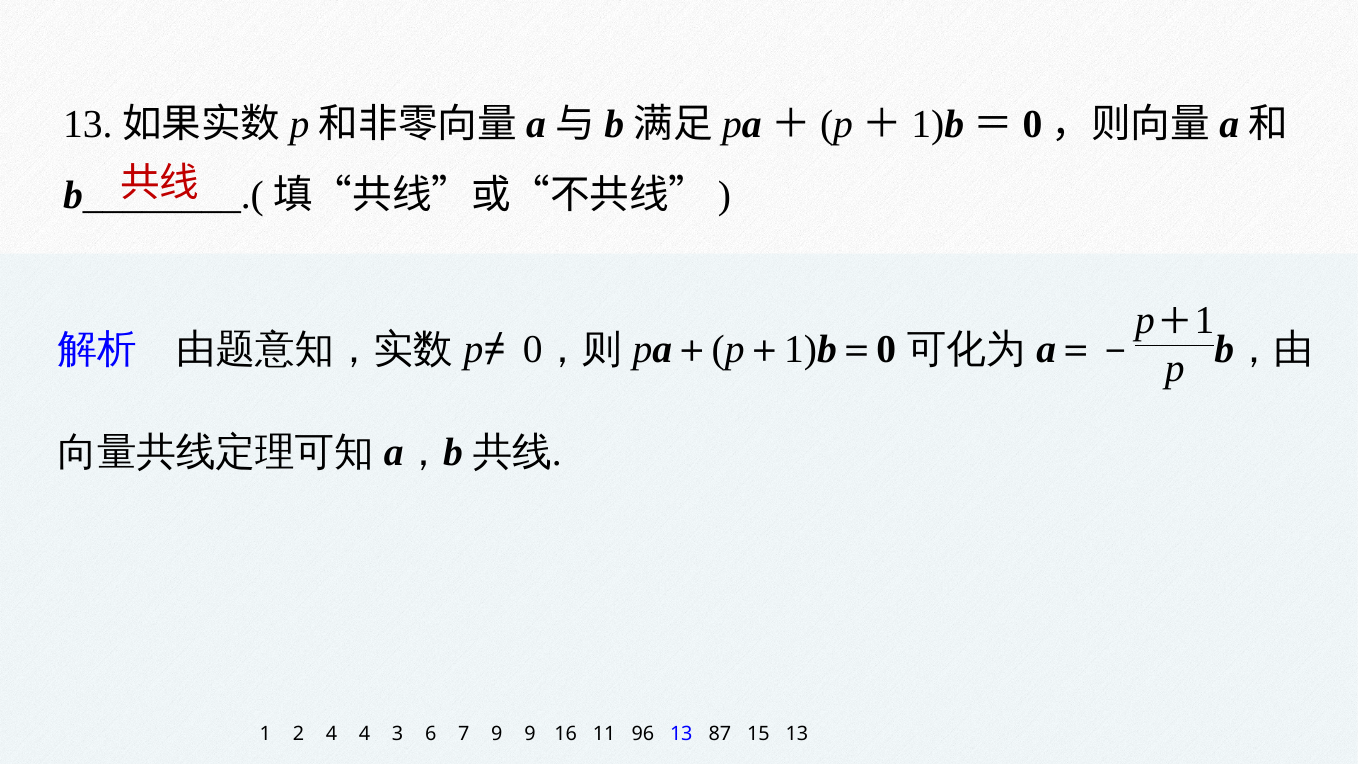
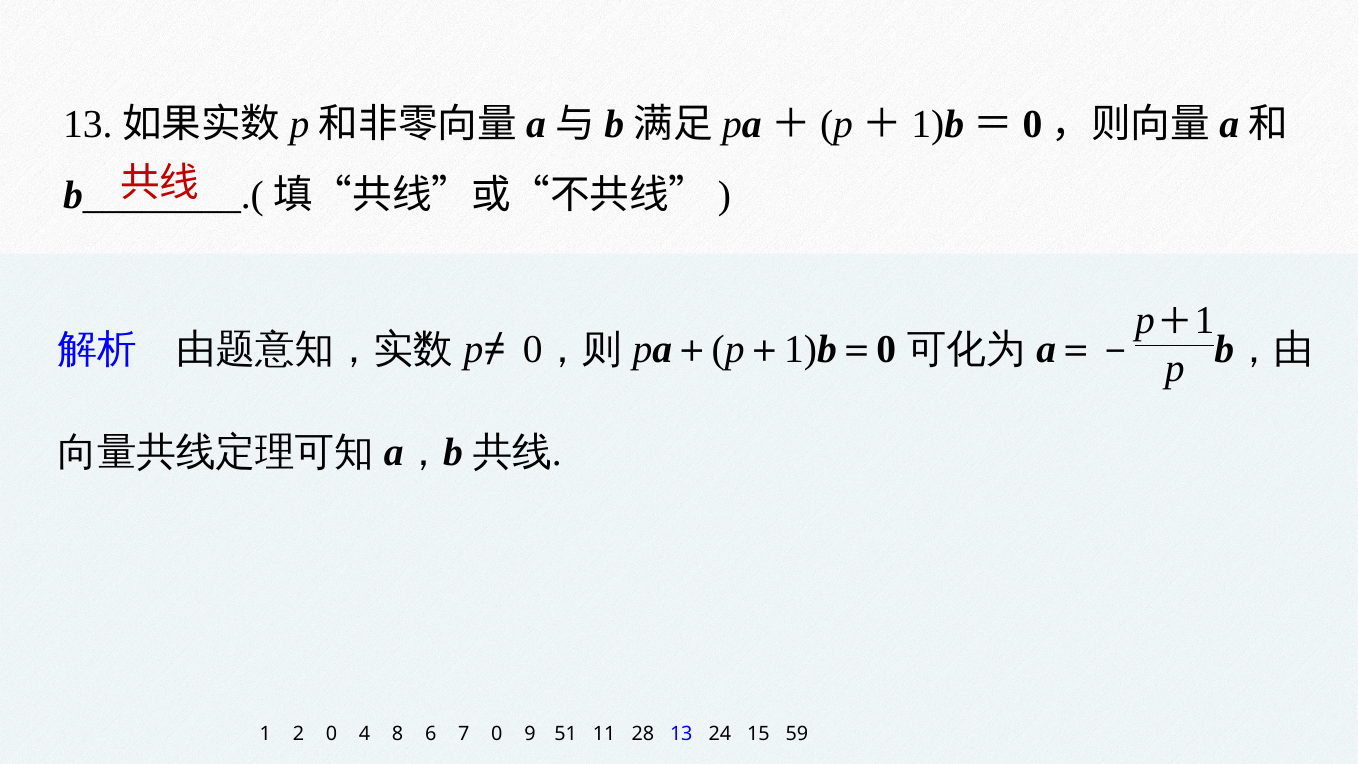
2 4: 4 -> 0
3: 3 -> 8
7 9: 9 -> 0
16: 16 -> 51
96: 96 -> 28
87: 87 -> 24
15 13: 13 -> 59
